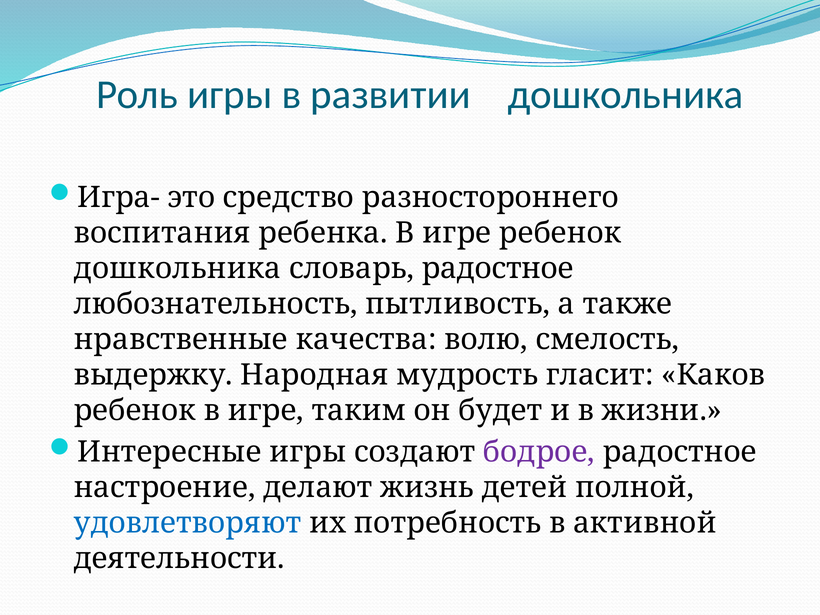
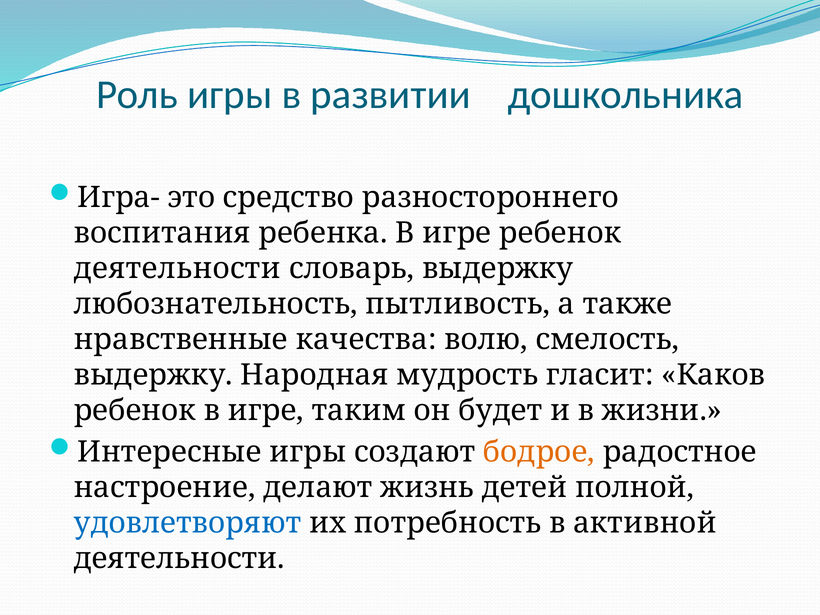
дошкольника at (177, 268): дошкольника -> деятельности
словарь радостное: радостное -> выдержку
бодрое colour: purple -> orange
